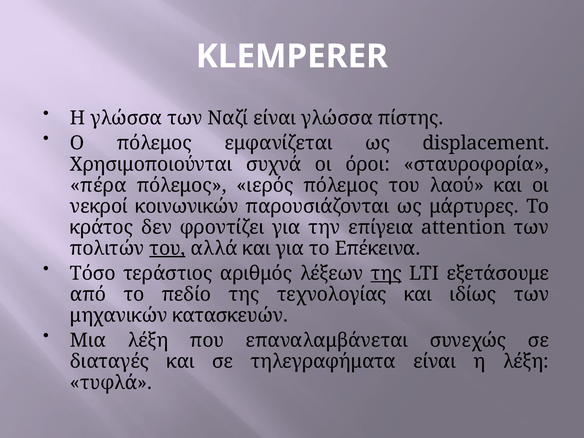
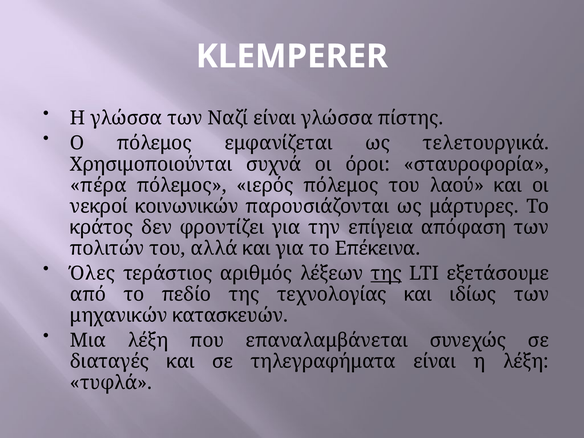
displacement: displacement -> τελετουργικά
attention: attention -> απόφαση
του at (167, 248) underline: present -> none
Τόσο: Τόσο -> Όλες
